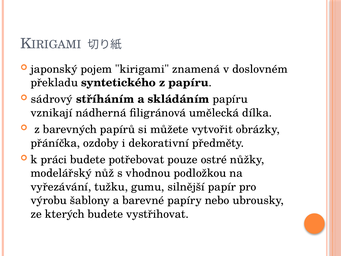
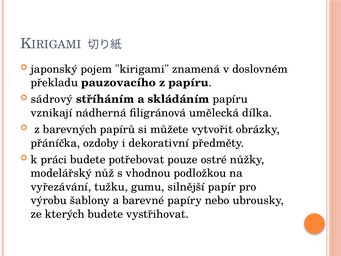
syntetického: syntetického -> pauzovacího
